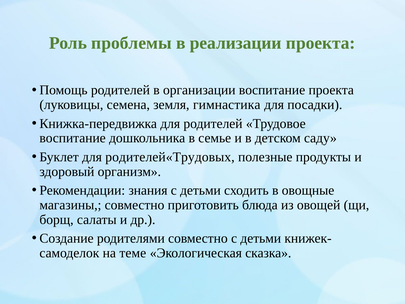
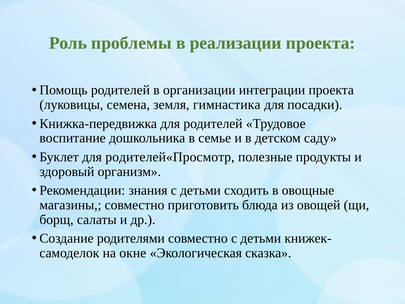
организации воспитание: воспитание -> интеграции
родителей«Трудовых: родителей«Трудовых -> родителей«Просмотр
теме: теме -> окне
